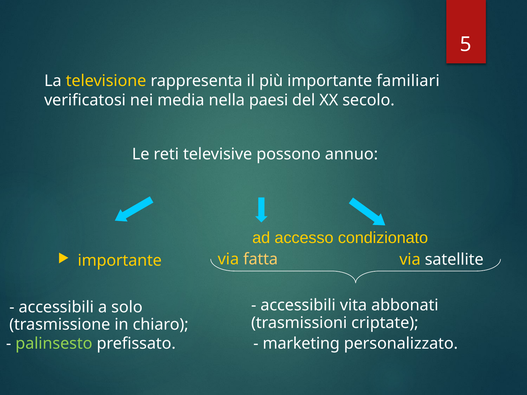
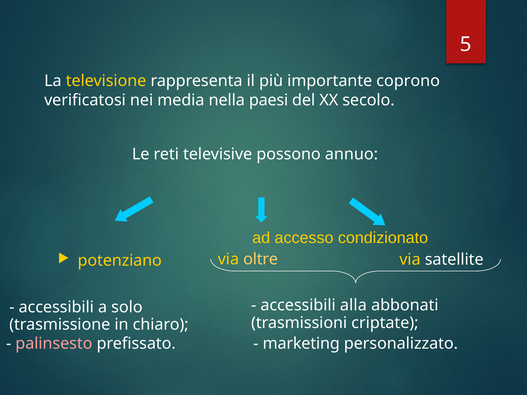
familiari: familiari -> coprono
importante at (120, 261): importante -> potenziano
fatta: fatta -> oltre
vita: vita -> alla
palinsesto colour: light green -> pink
